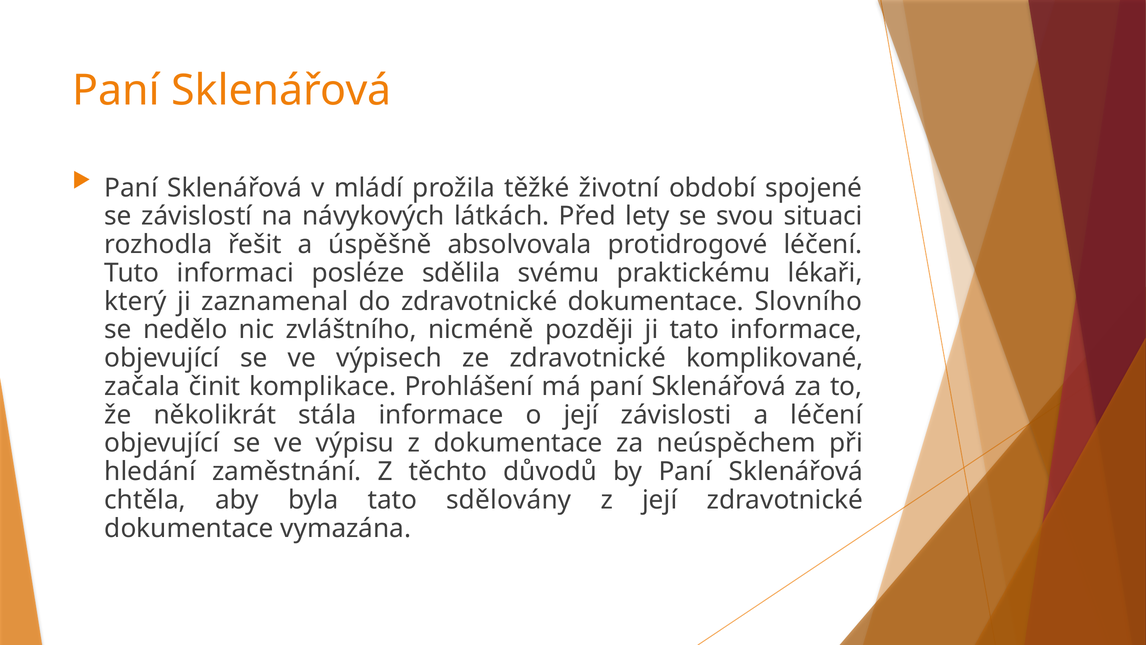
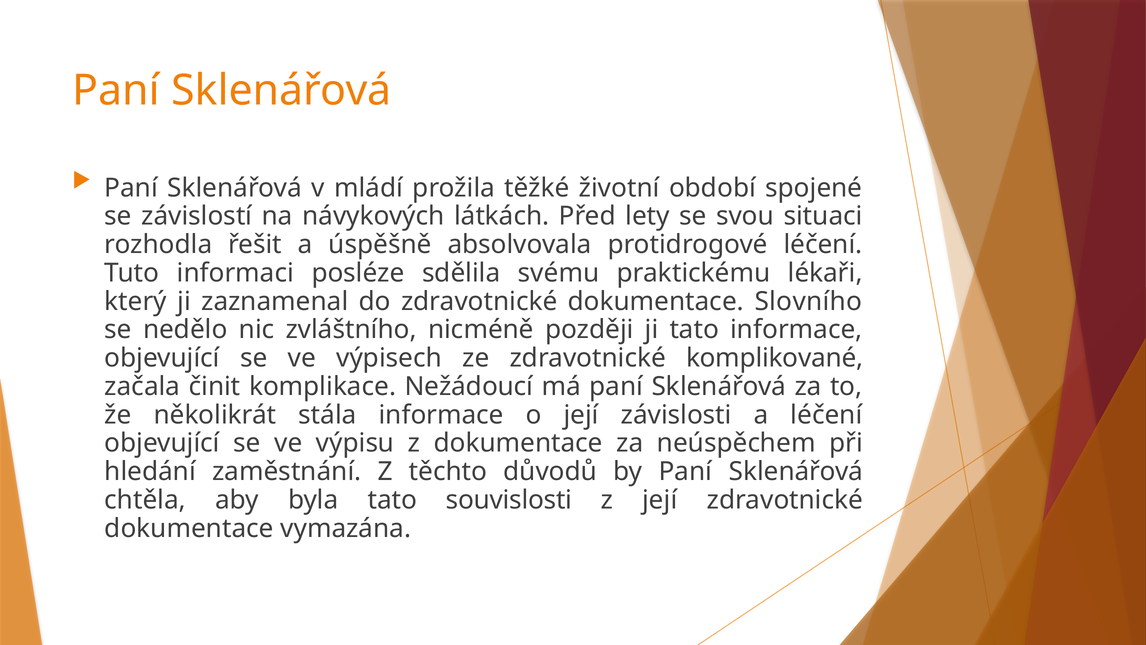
Prohlášení: Prohlášení -> Nežádoucí
sdělovány: sdělovány -> souvislosti
